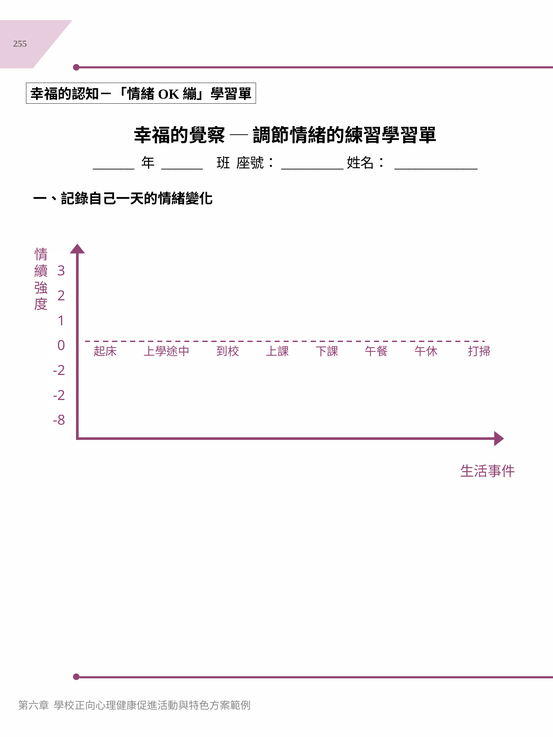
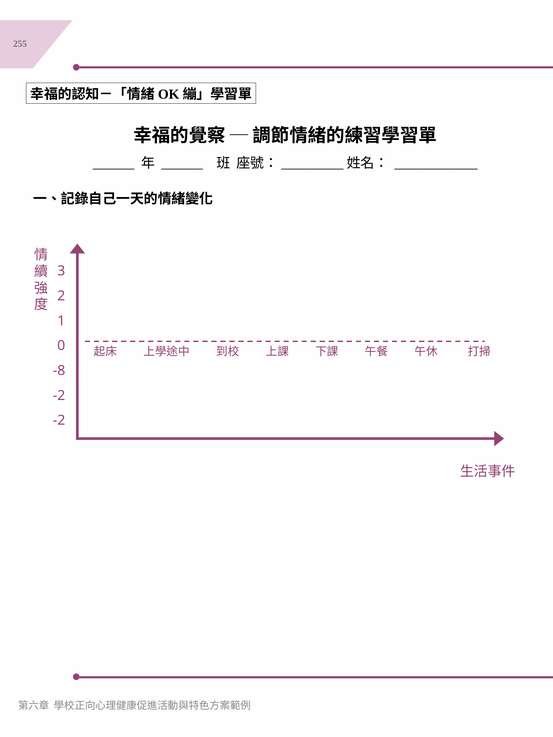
-2 at (59, 371): -2 -> -8
-8 at (59, 421): -8 -> -2
